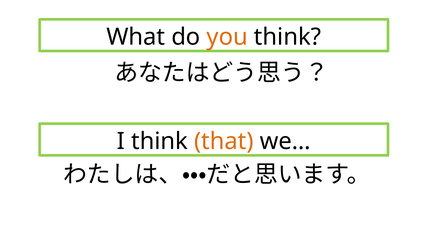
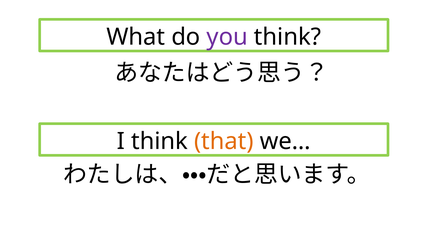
you colour: orange -> purple
